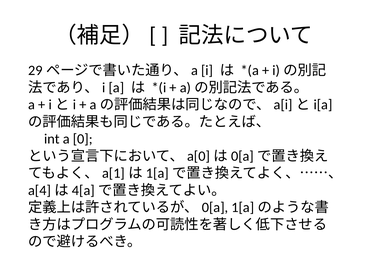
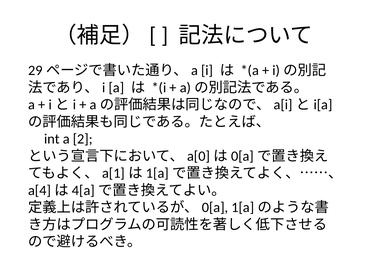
0: 0 -> 2
